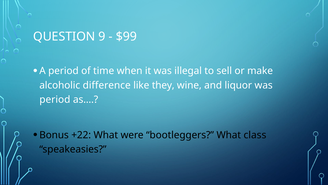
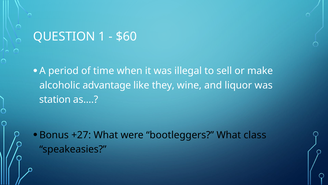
9: 9 -> 1
$99: $99 -> $60
difference: difference -> advantage
period at (55, 99): period -> station
+22: +22 -> +27
